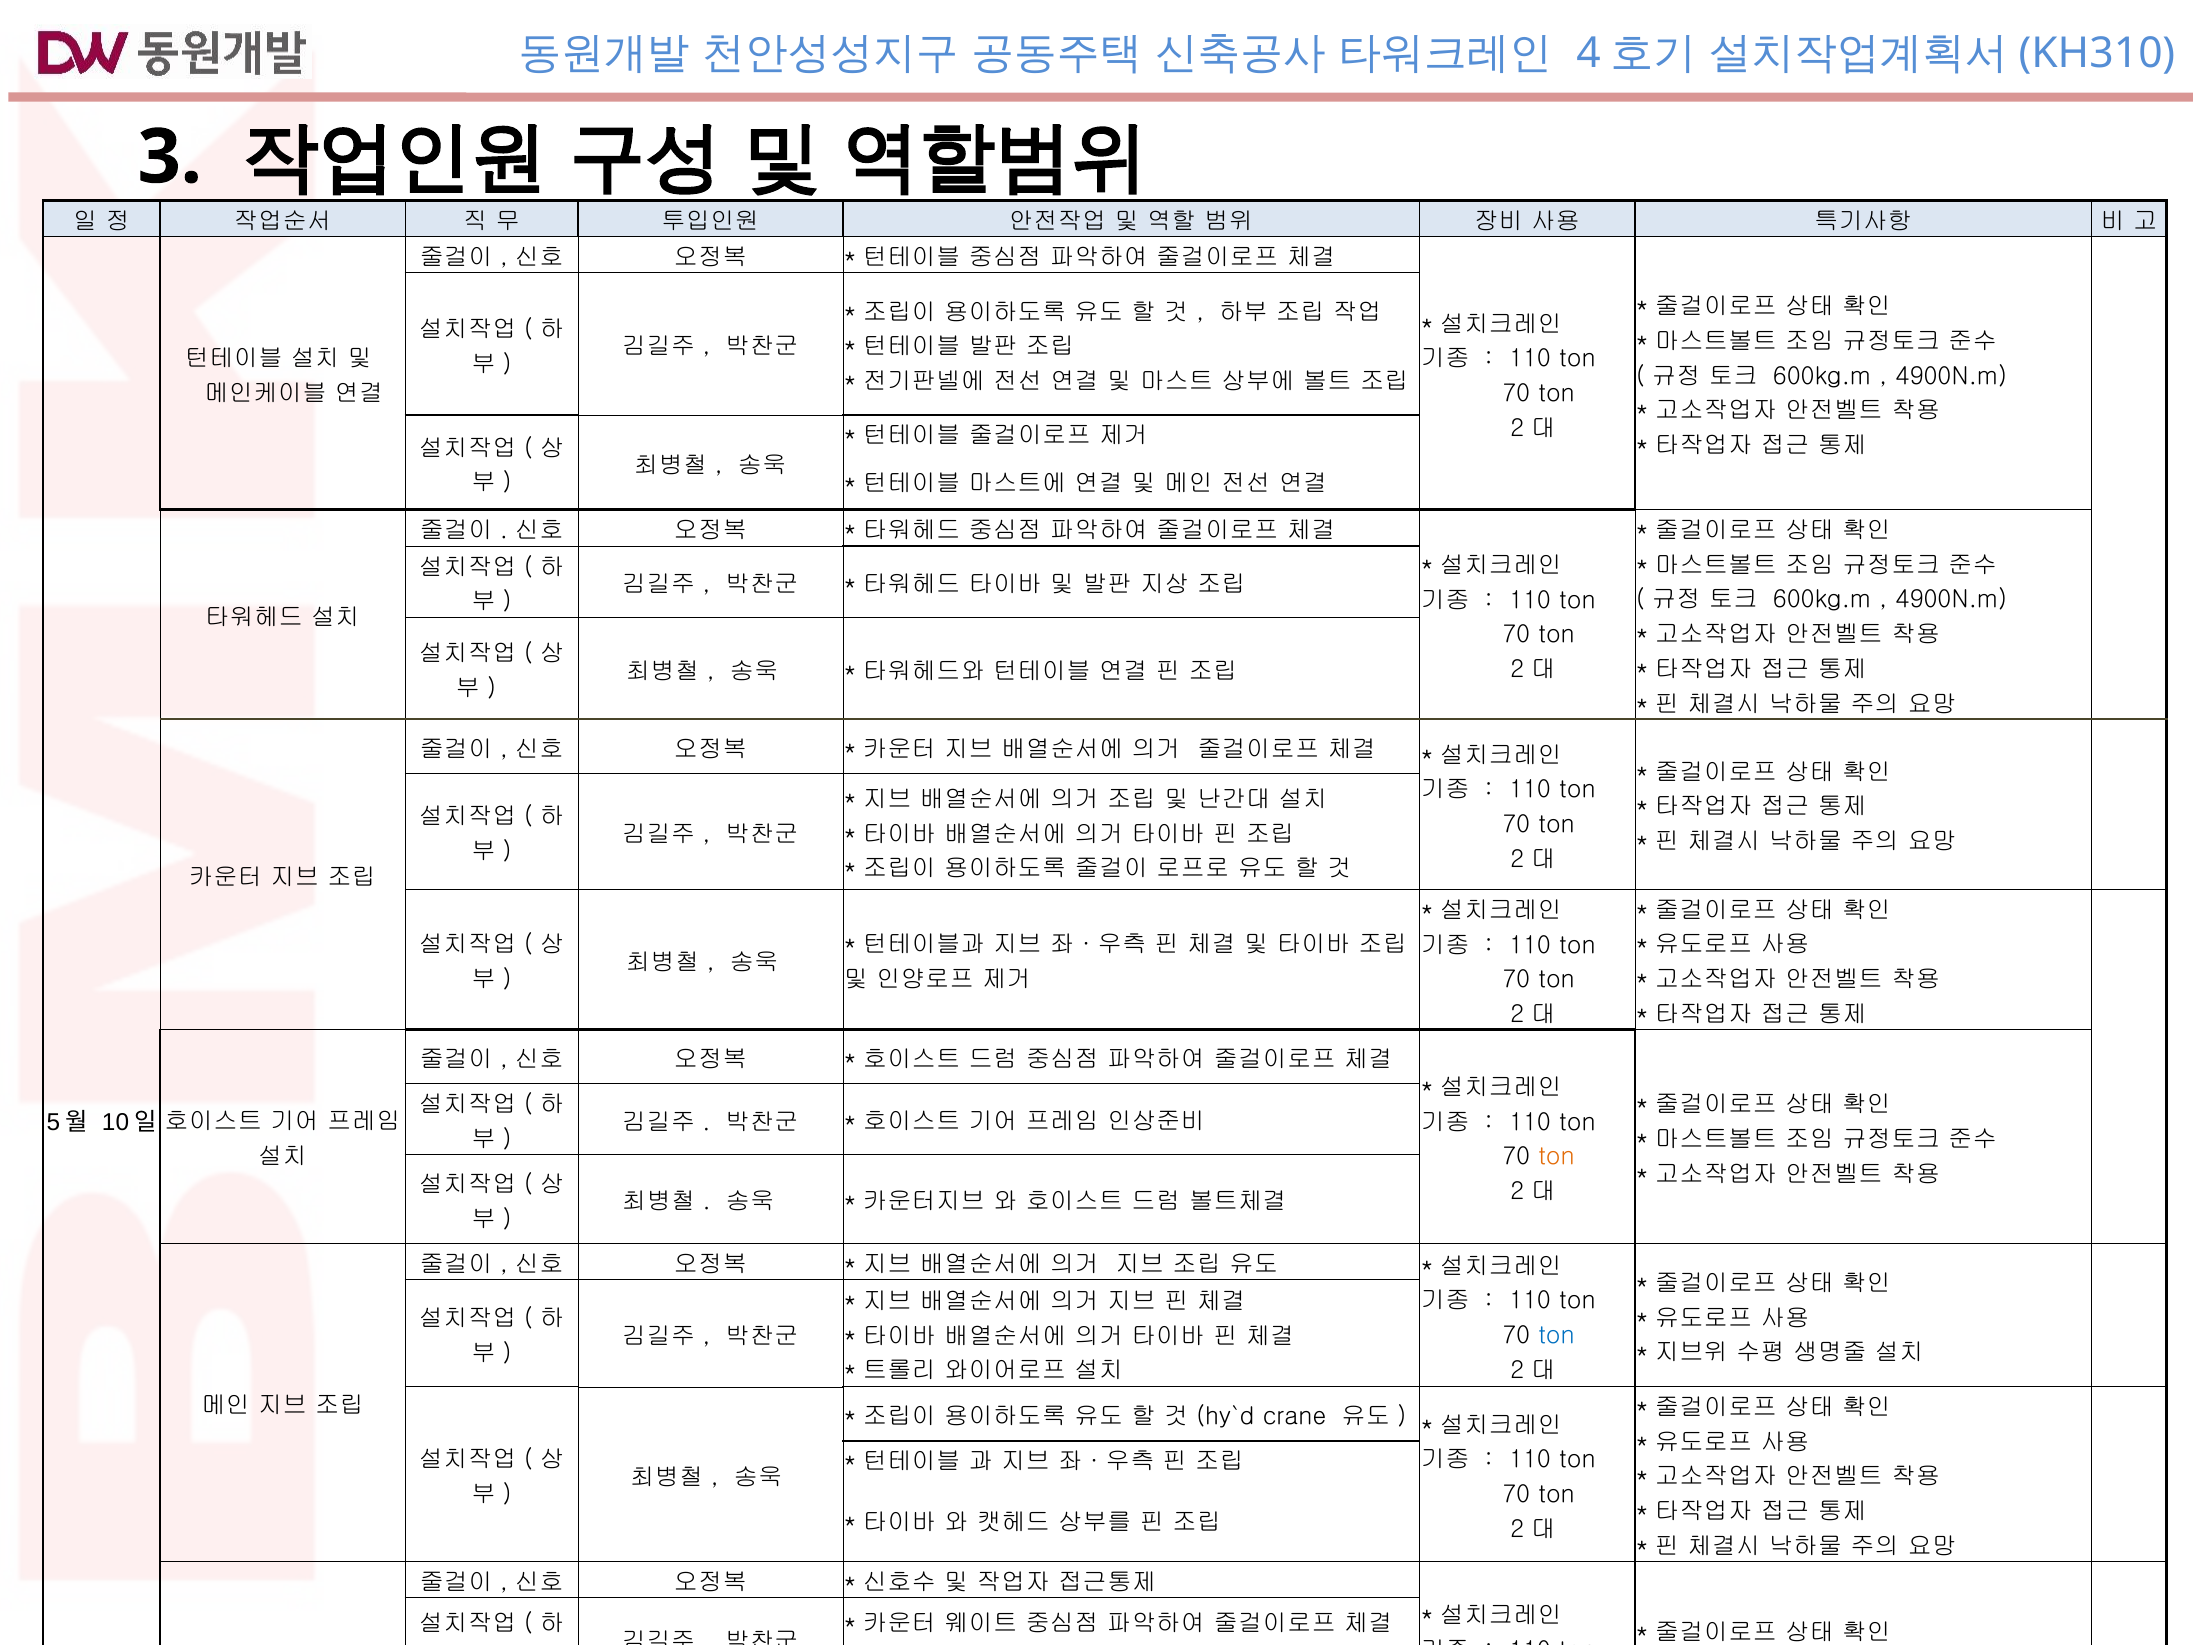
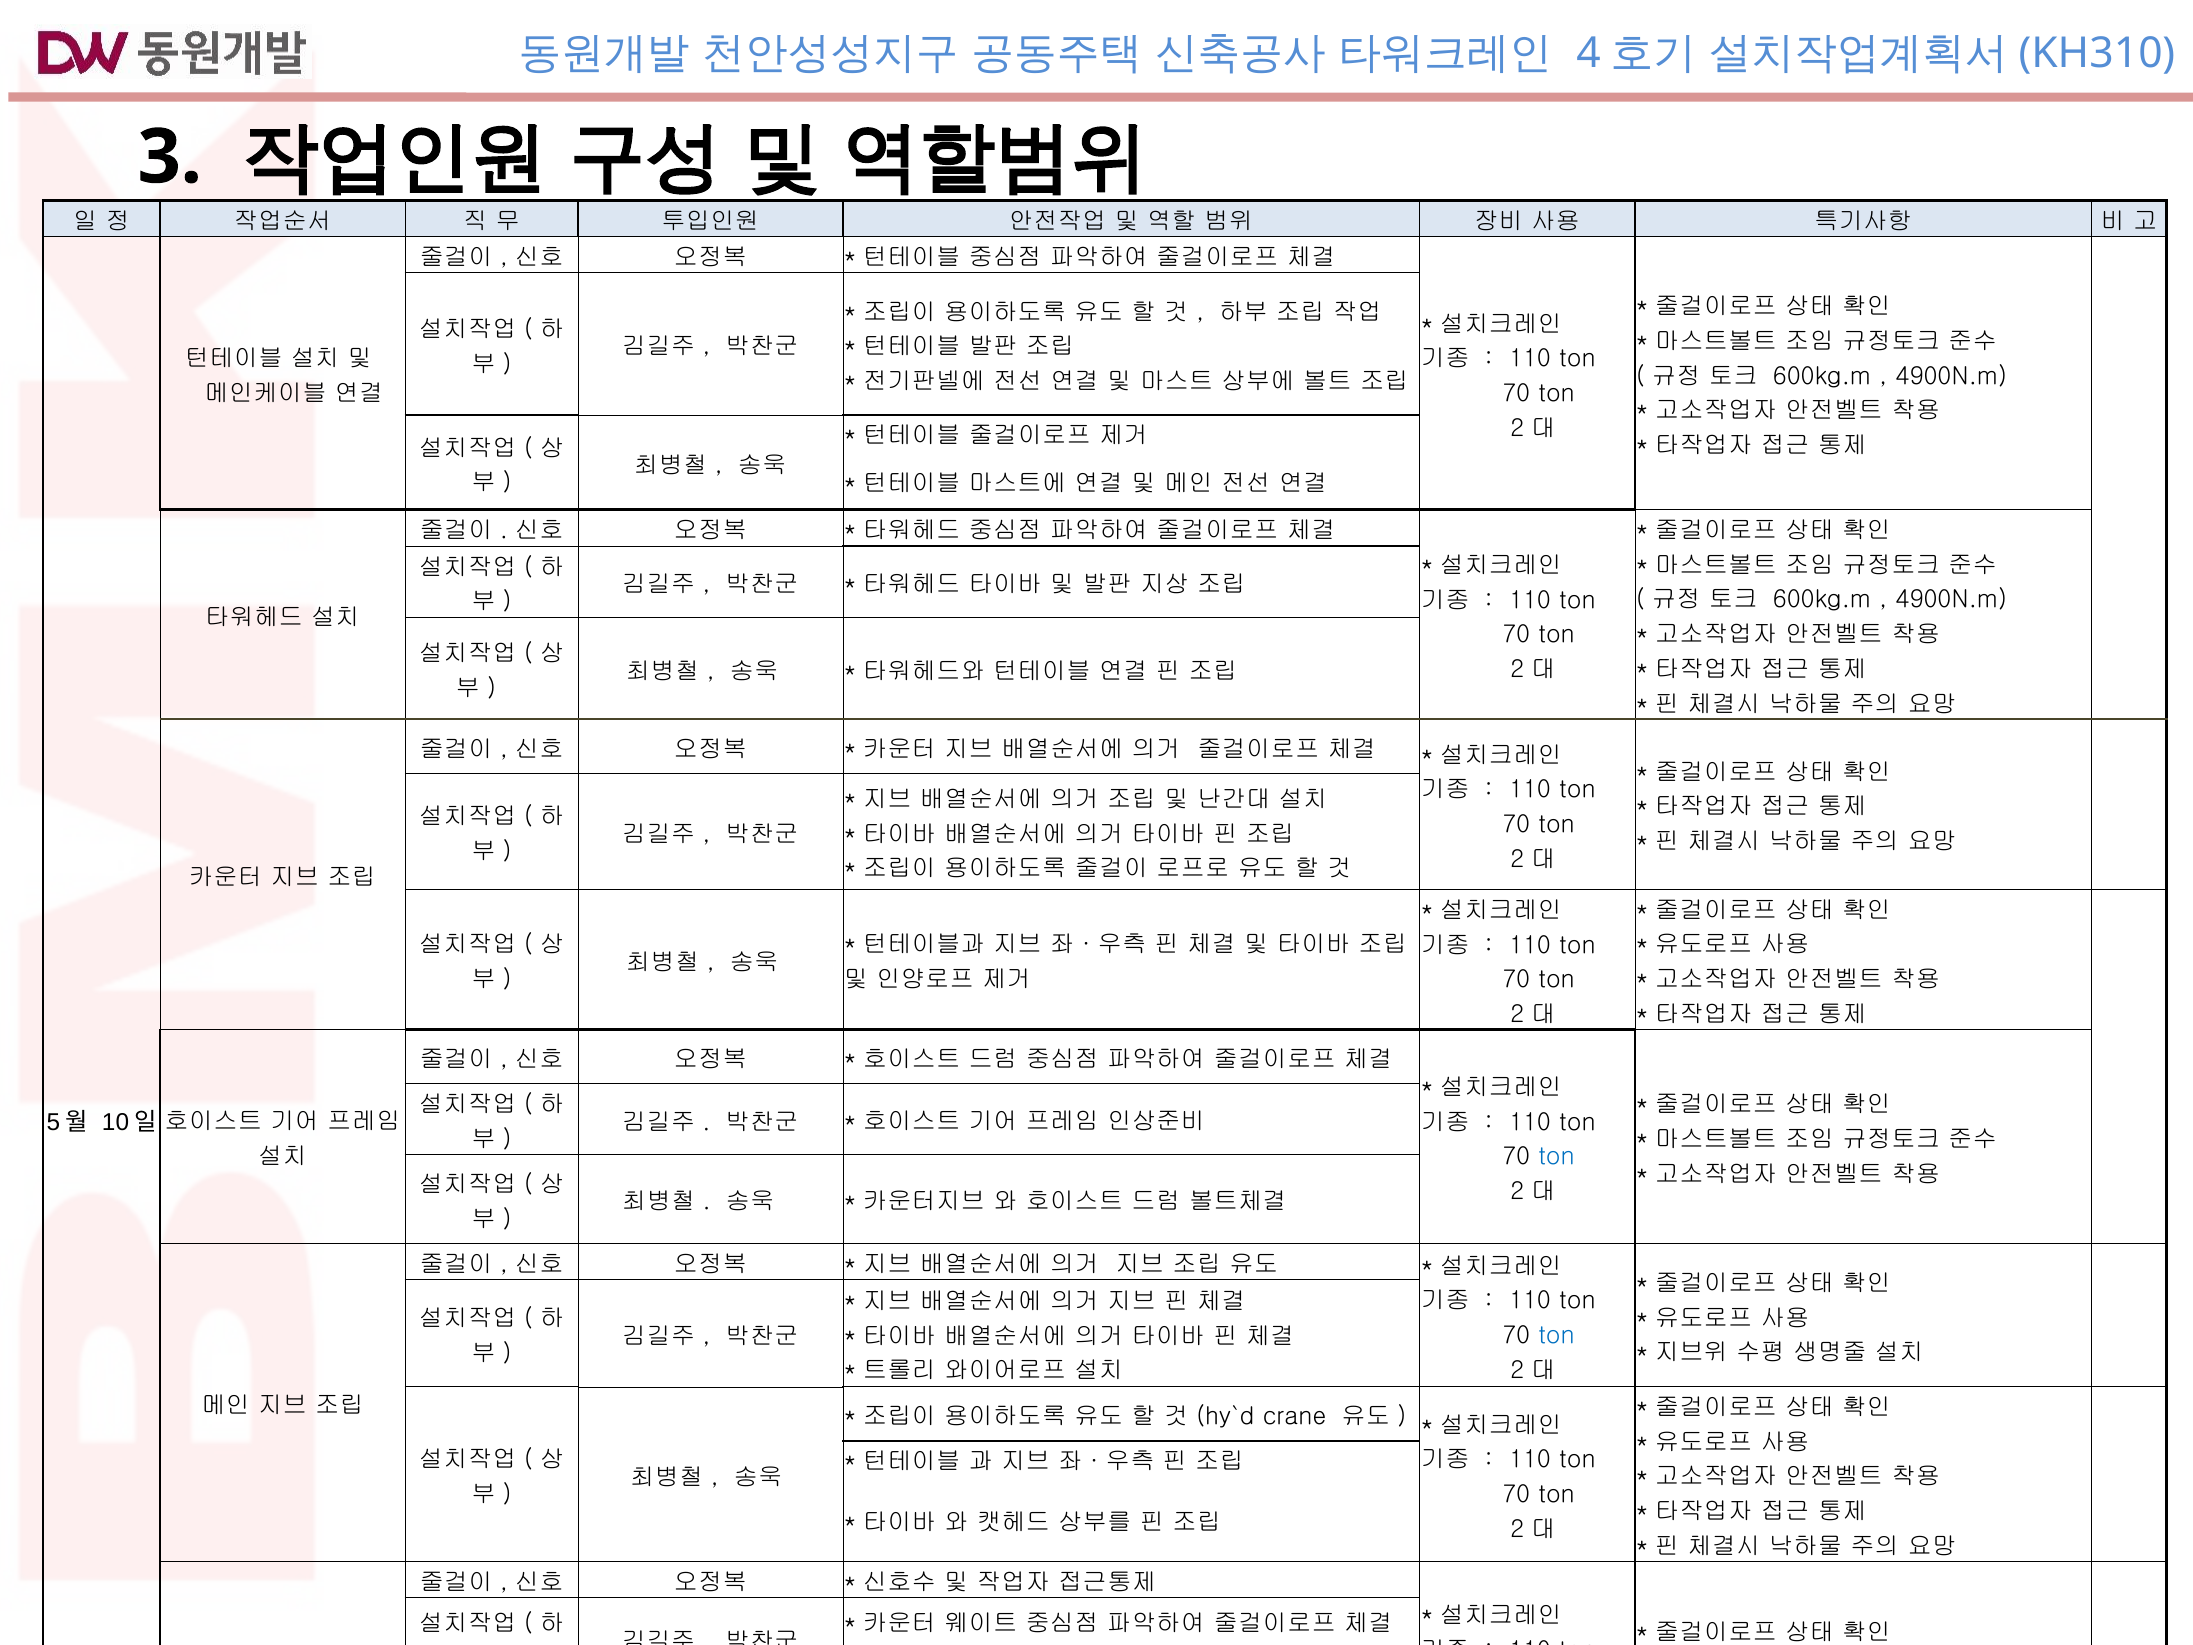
ton at (1557, 1157) colour: orange -> blue
